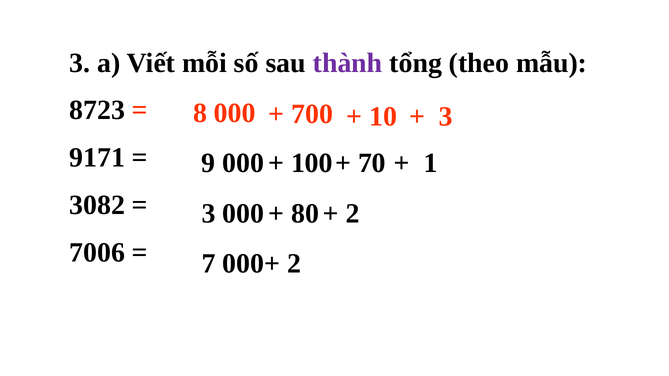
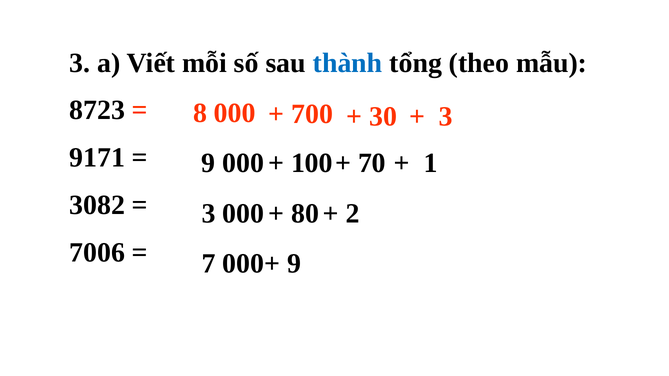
thành colour: purple -> blue
10: 10 -> 30
2 at (294, 264): 2 -> 9
